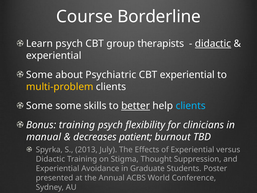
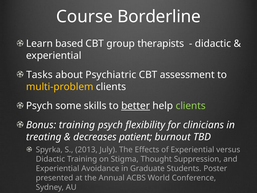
Learn psych: psych -> based
didactic at (213, 44) underline: present -> none
Some at (39, 75): Some -> Tasks
CBT experiential: experiential -> assessment
Some at (39, 106): Some -> Psych
clients at (191, 106) colour: light blue -> light green
manual: manual -> treating
